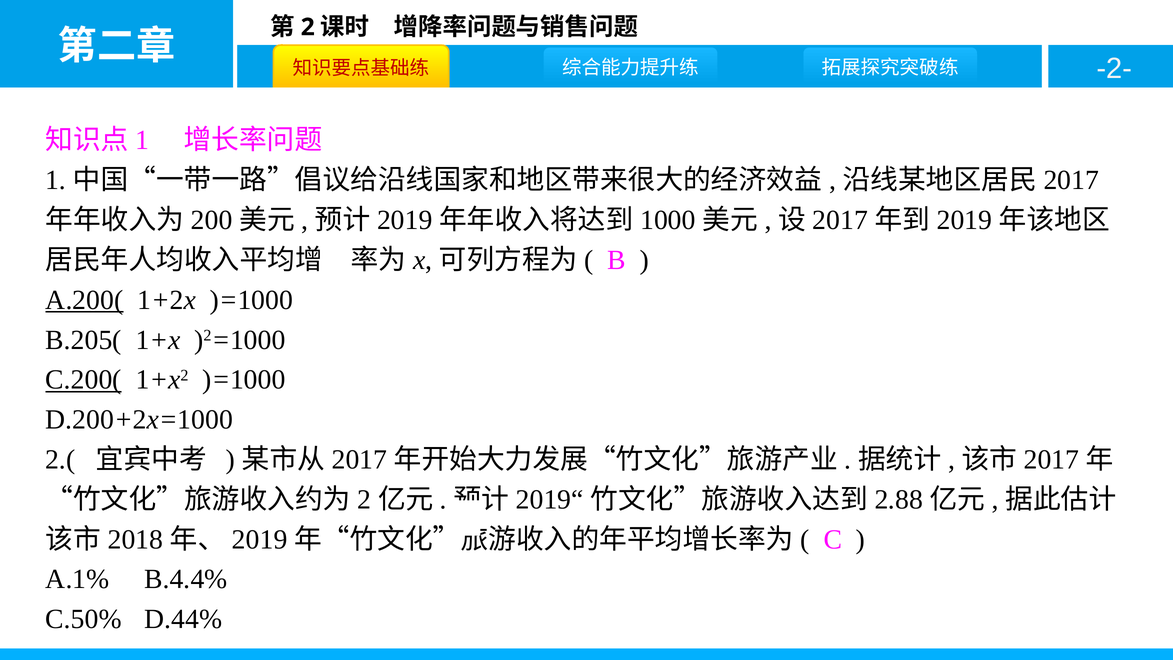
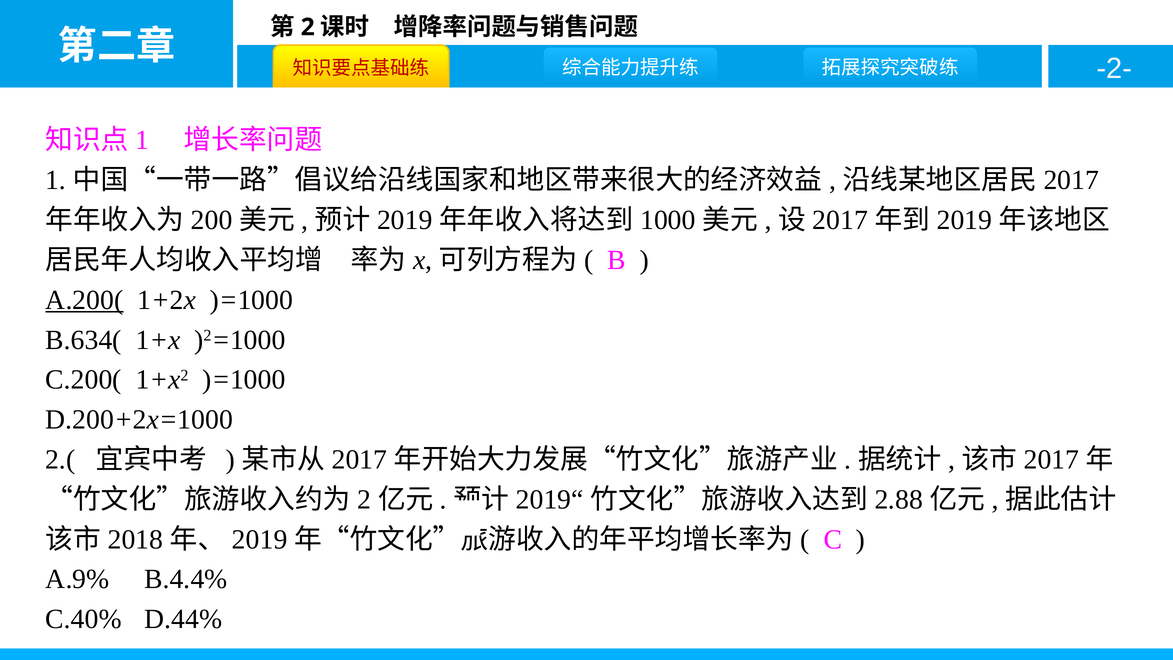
B.205(: B.205( -> B.634(
C.200( underline: present -> none
A.1%: A.1% -> A.9%
C.50%: C.50% -> C.40%
